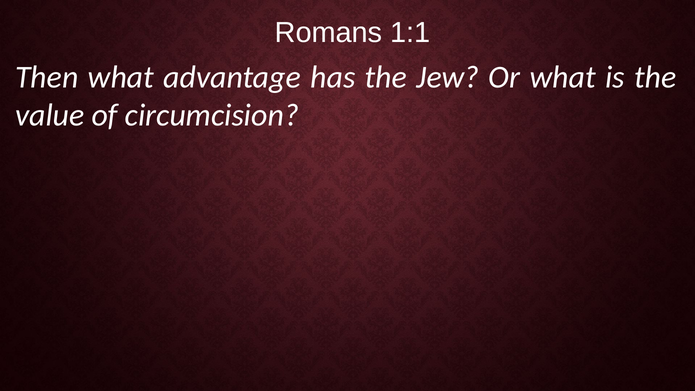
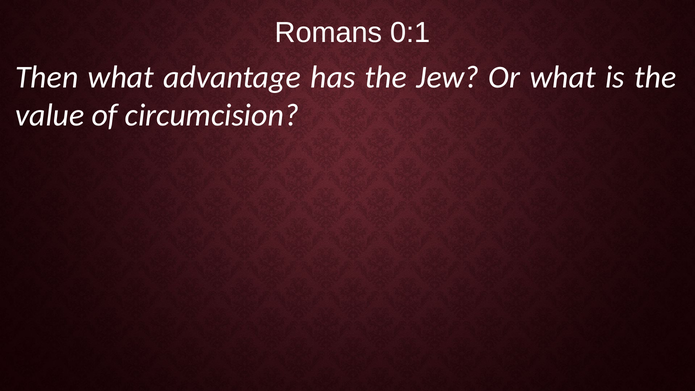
1:1: 1:1 -> 0:1
